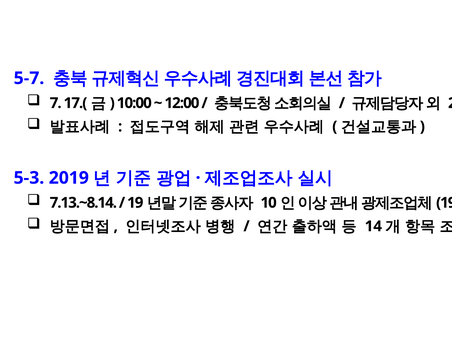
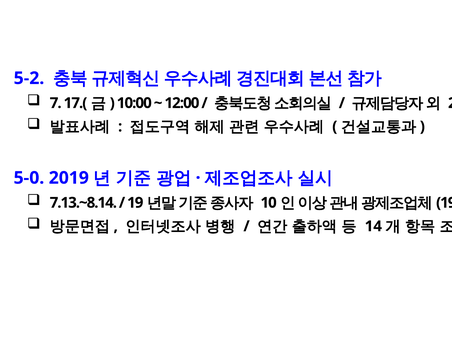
5-7: 5-7 -> 5-2
5-3: 5-3 -> 5-0
